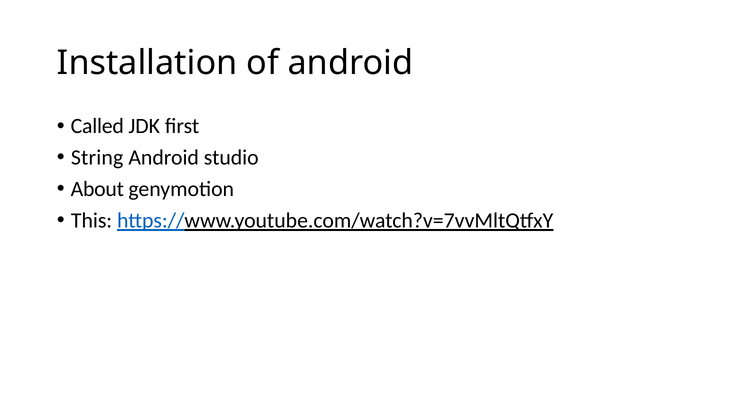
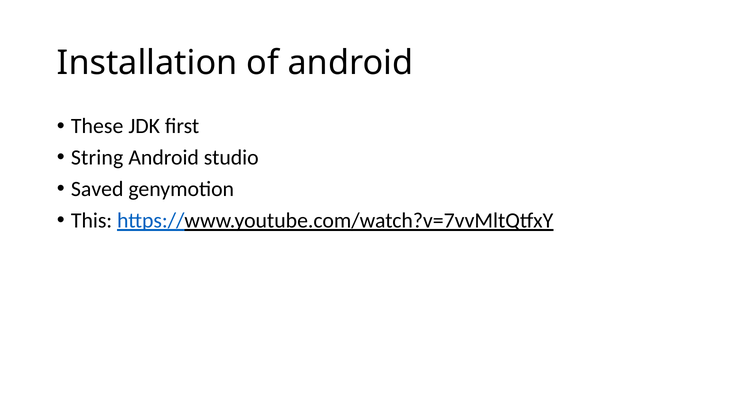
Called: Called -> These
About: About -> Saved
